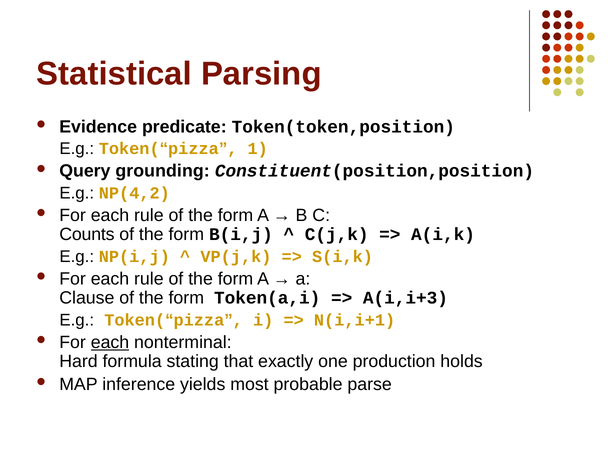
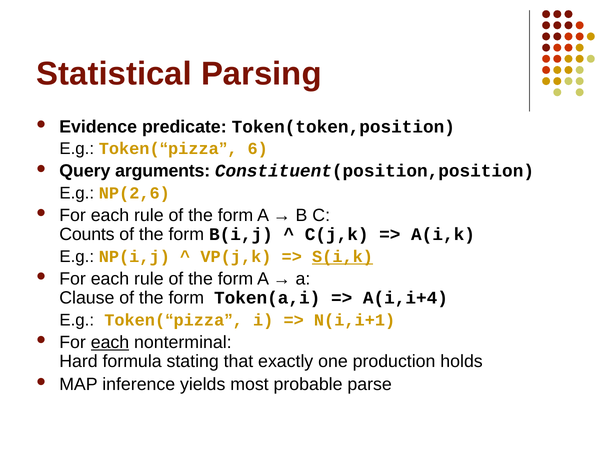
1: 1 -> 6
grounding: grounding -> arguments
NP(4,2: NP(4,2 -> NP(2,6
S(i,k underline: none -> present
A(i,i+3: A(i,i+3 -> A(i,i+4
